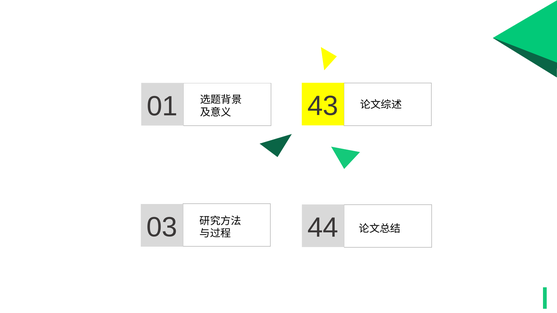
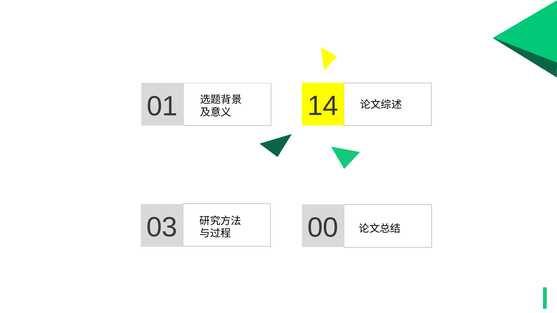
43: 43 -> 14
44: 44 -> 00
